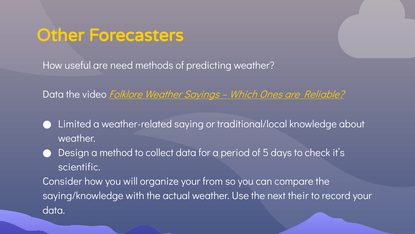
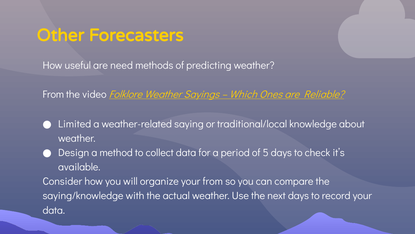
Data at (53, 94): Data -> From
scientific: scientific -> available
next their: their -> days
